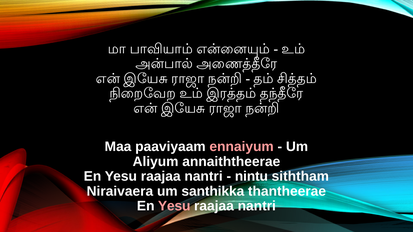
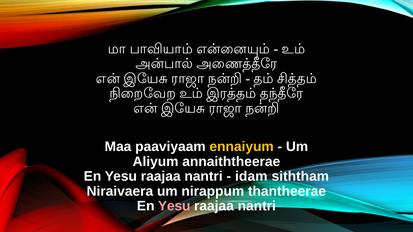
ennaiyum colour: pink -> yellow
nintu: nintu -> idam
santhikka: santhikka -> nirappum
